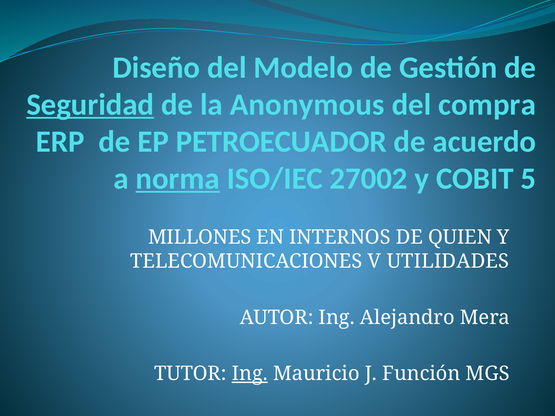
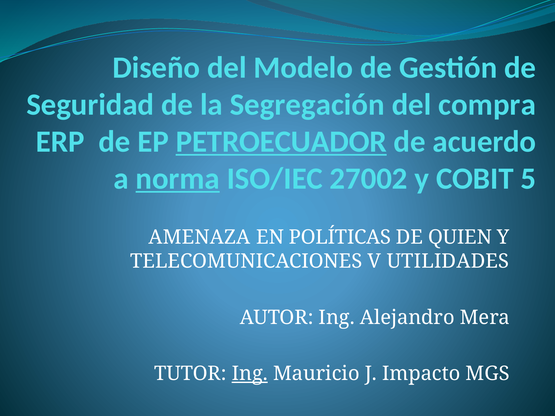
Seguridad underline: present -> none
Anonymous: Anonymous -> Segregación
PETROECUADOR underline: none -> present
MILLONES: MILLONES -> AMENAZA
INTERNOS: INTERNOS -> POLÍTICAS
Función: Función -> Impacto
